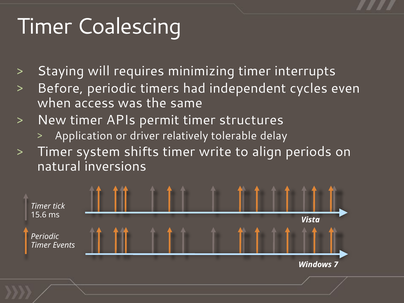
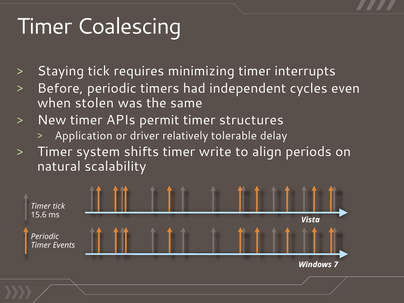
Staying will: will -> tick
access: access -> stolen
inversions: inversions -> scalability
